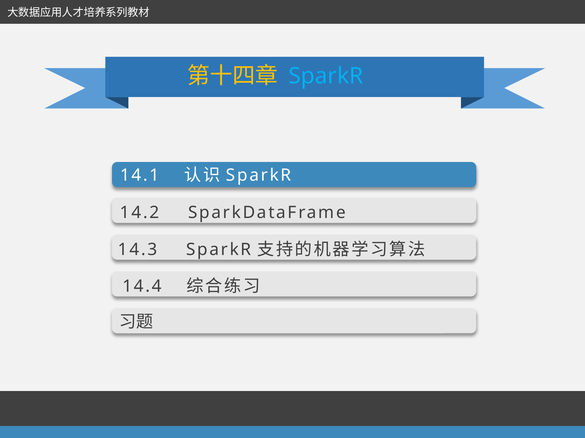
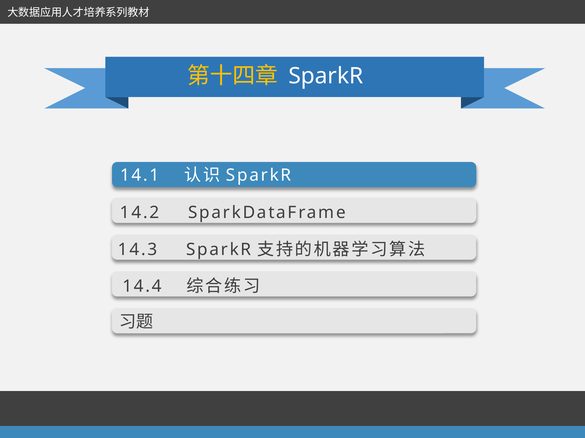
SparkR at (326, 76) colour: light blue -> white
